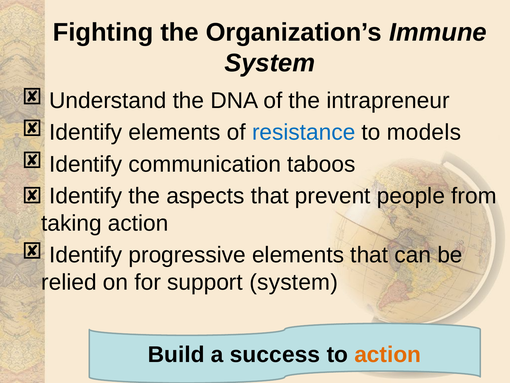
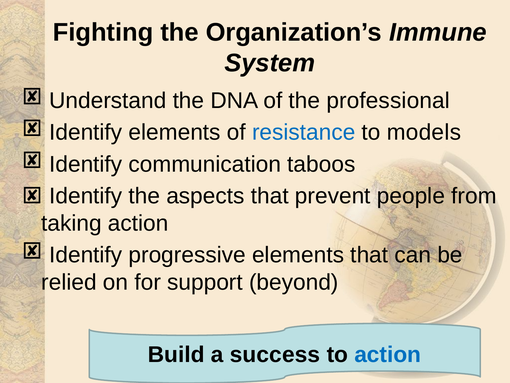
intrapreneur: intrapreneur -> professional
support system: system -> beyond
action at (388, 354) colour: orange -> blue
